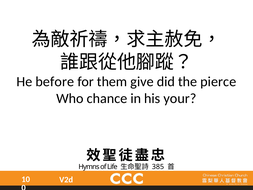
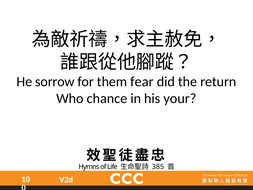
before: before -> sorrow
give: give -> fear
pierce: pierce -> return
